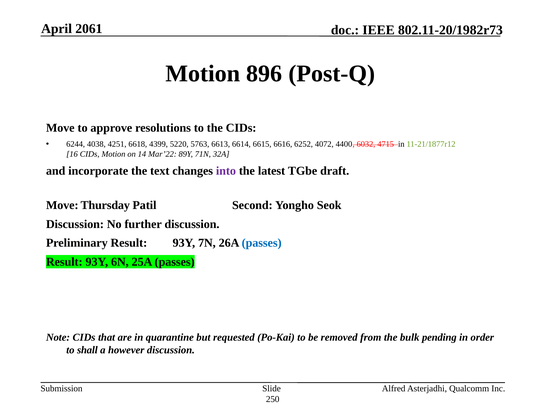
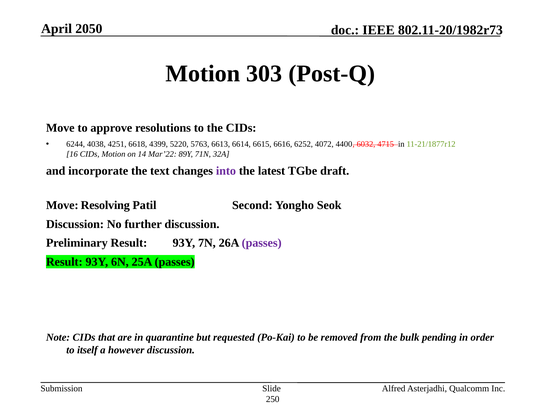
2061: 2061 -> 2050
896: 896 -> 303
Thursday: Thursday -> Resolving
passes at (262, 243) colour: blue -> purple
shall: shall -> itself
